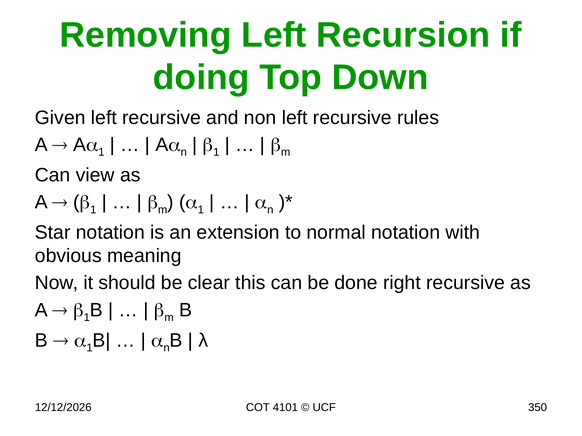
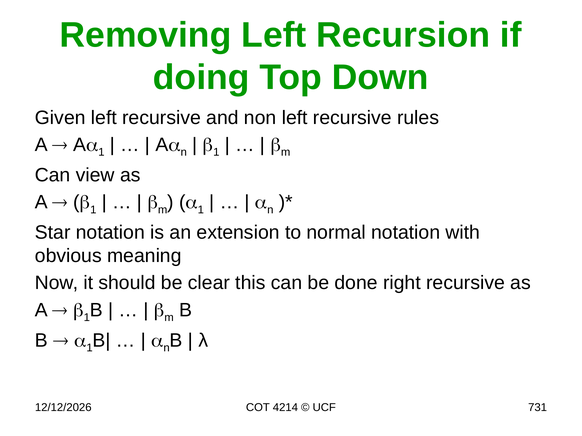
4101: 4101 -> 4214
350: 350 -> 731
